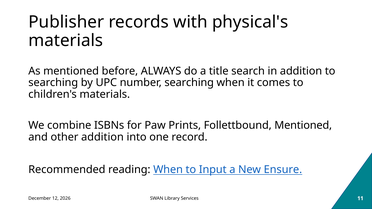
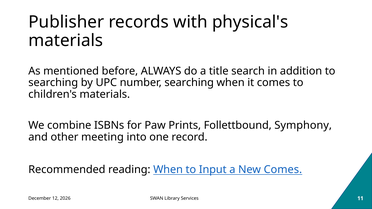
Follettbound Mentioned: Mentioned -> Symphony
other addition: addition -> meeting
New Ensure: Ensure -> Comes
